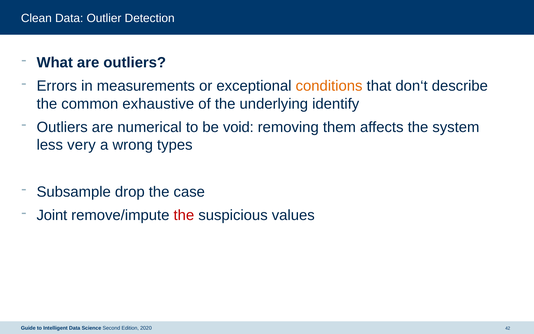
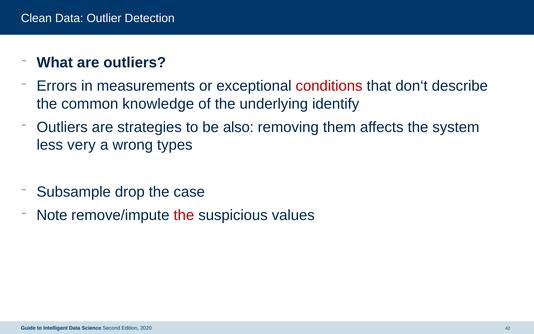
conditions colour: orange -> red
exhaustive: exhaustive -> knowledge
numerical: numerical -> strategies
void: void -> also
Joint: Joint -> Note
